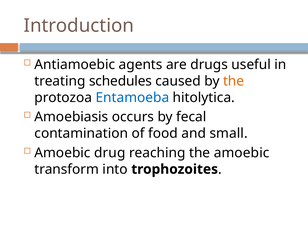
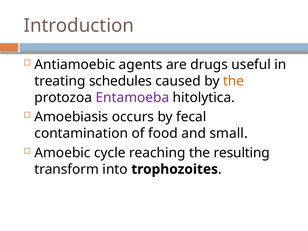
Entamoeba colour: blue -> purple
drug: drug -> cycle
the amoebic: amoebic -> resulting
